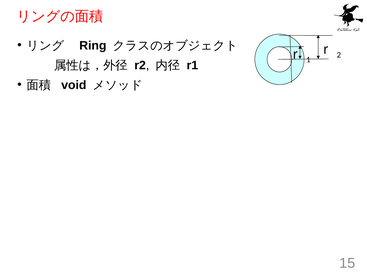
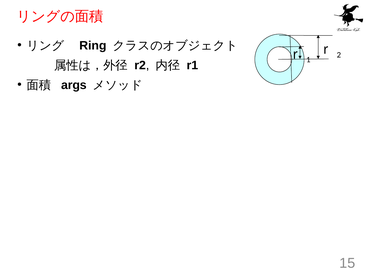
void: void -> args
